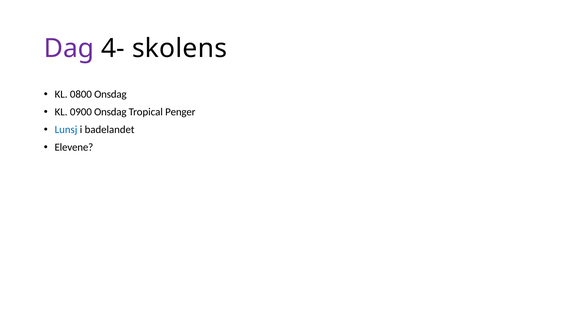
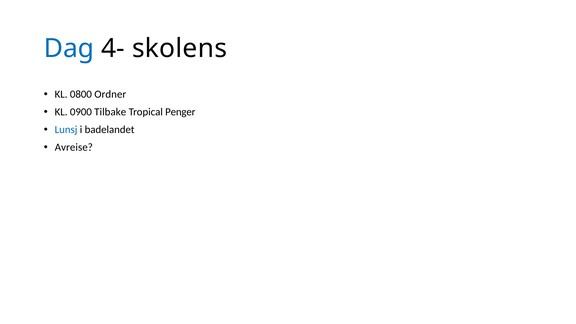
Dag colour: purple -> blue
0800 Onsdag: Onsdag -> Ordner
0900 Onsdag: Onsdag -> Tilbake
Elevene: Elevene -> Avreise
